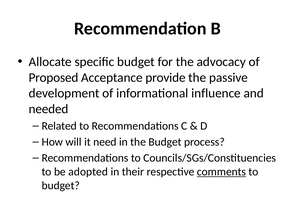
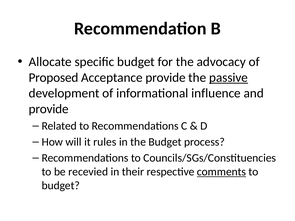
passive underline: none -> present
needed at (49, 109): needed -> provide
need: need -> rules
adopted: adopted -> recevied
